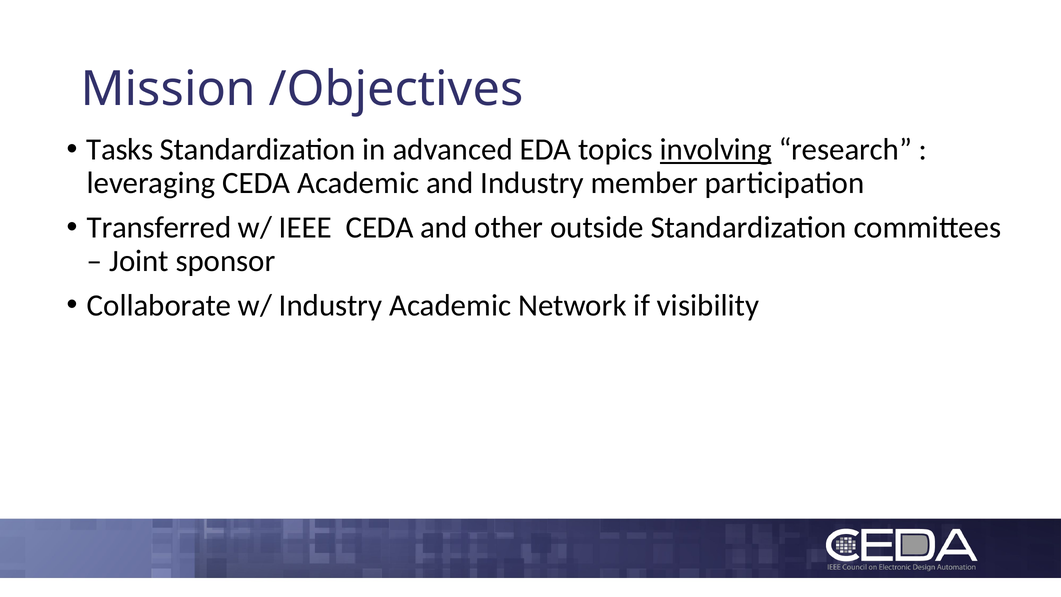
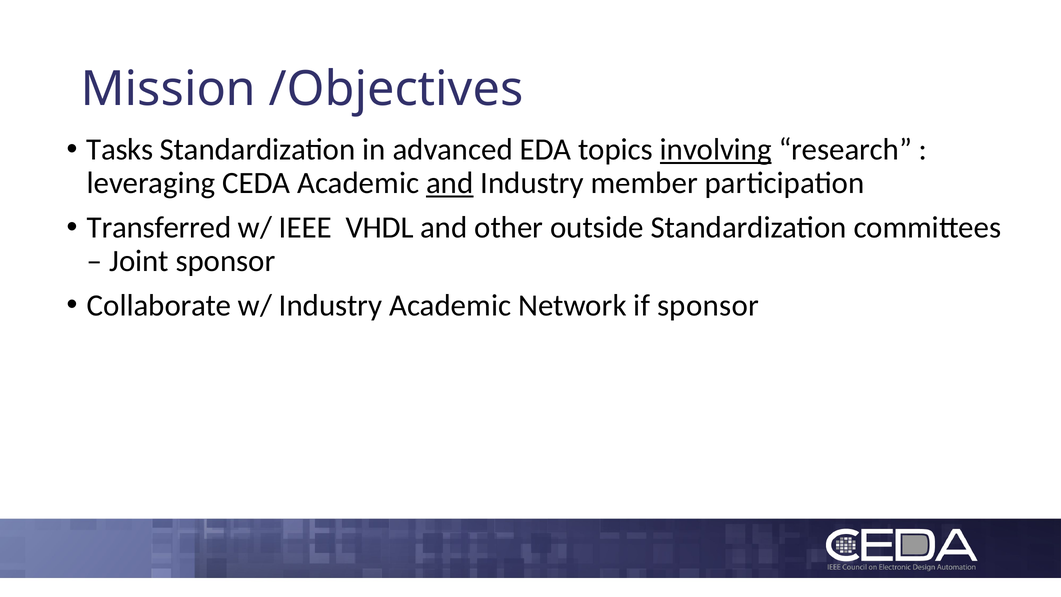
and at (450, 183) underline: none -> present
IEEE CEDA: CEDA -> VHDL
if visibility: visibility -> sponsor
